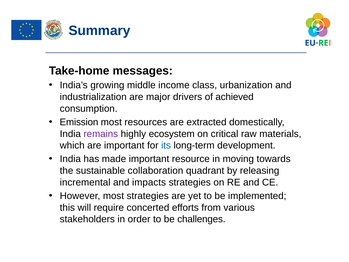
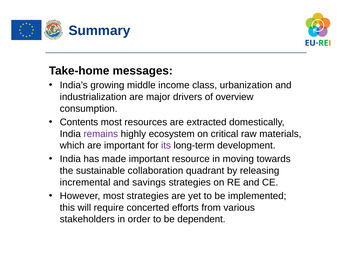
achieved: achieved -> overview
Emission: Emission -> Contents
its colour: blue -> purple
impacts: impacts -> savings
challenges: challenges -> dependent
